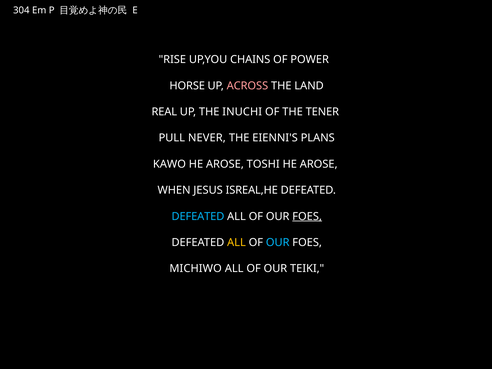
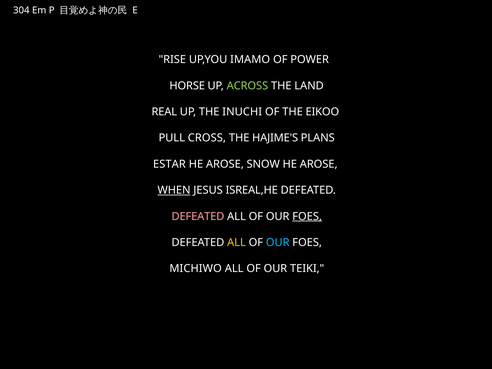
CHAINS: CHAINS -> IMAMO
ACROSS colour: pink -> light green
TENER: TENER -> EIKOO
NEVER: NEVER -> CROSS
EIENNI'S: EIENNI'S -> HAJIME'S
KAWO: KAWO -> ESTAR
TOSHI: TOSHI -> SNOW
WHEN underline: none -> present
DEFEATED at (198, 216) colour: light blue -> pink
